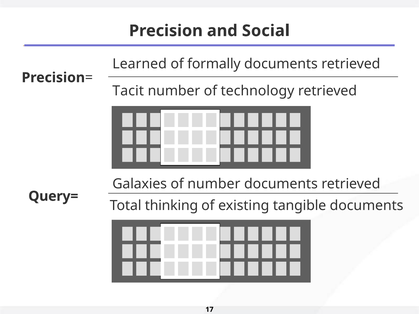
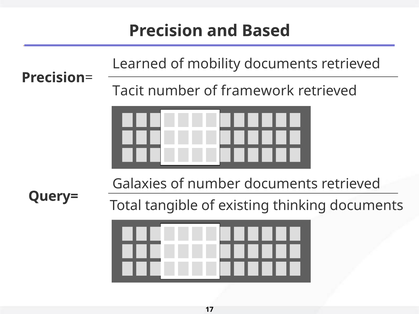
Social: Social -> Based
formally: formally -> mobility
technology: technology -> framework
thinking: thinking -> tangible
tangible: tangible -> thinking
